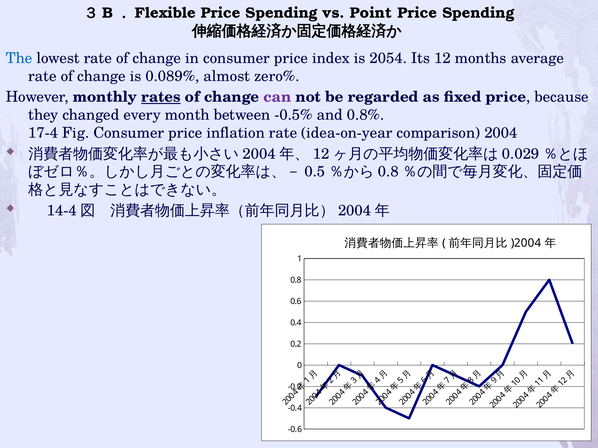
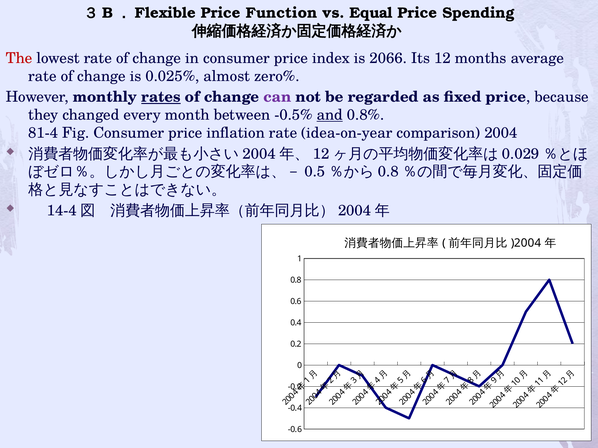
３B．Flexible Price Spending: Spending -> Function
Point: Point -> Equal
The colour: blue -> red
2054: 2054 -> 2066
0.089%: 0.089% -> 0.025%
and underline: none -> present
17-4: 17-4 -> 81-4
